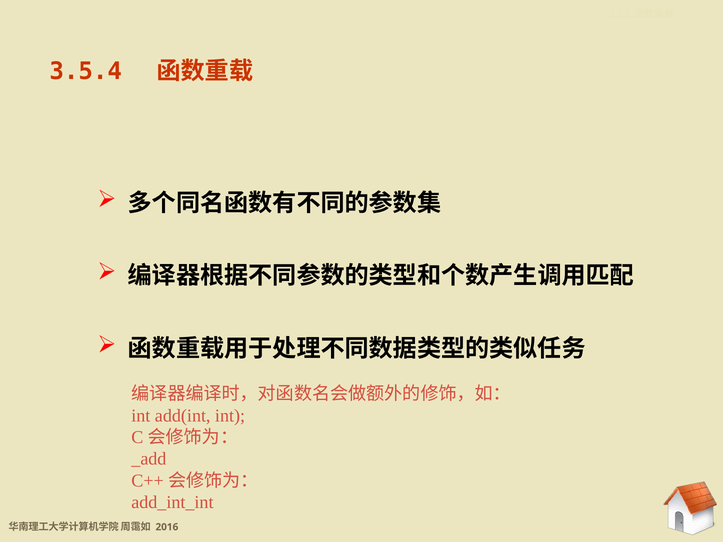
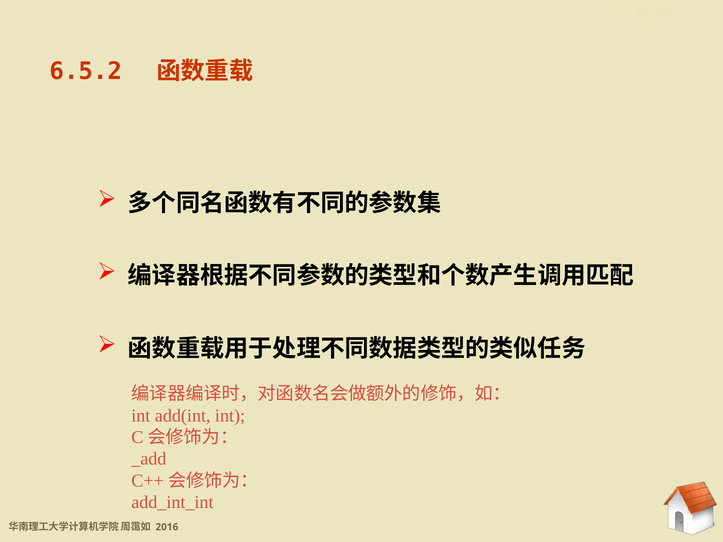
3.5.4: 3.5.4 -> 6.5.2
